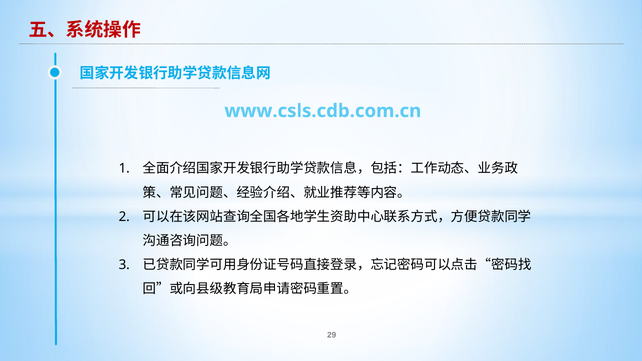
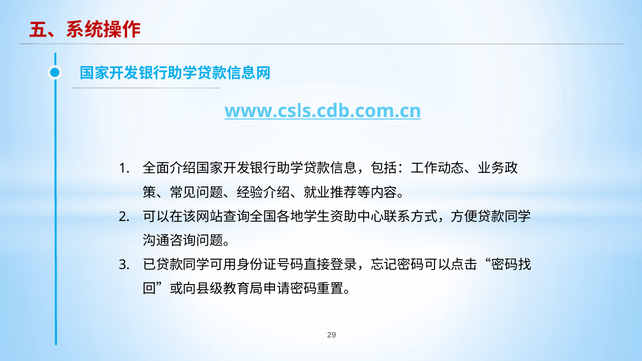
www.csls.cdb.com.cn underline: none -> present
